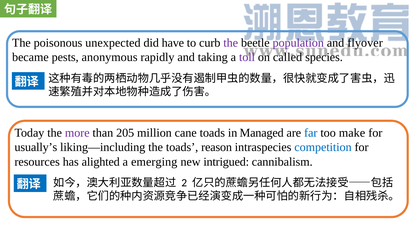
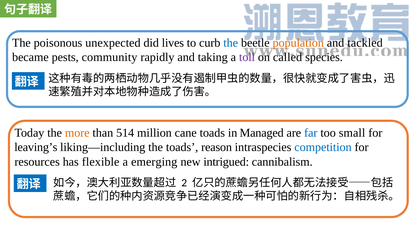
have: have -> lives
the at (231, 43) colour: purple -> blue
population colour: purple -> orange
flyover: flyover -> tackled
anonymous: anonymous -> community
more colour: purple -> orange
205: 205 -> 514
make: make -> small
usually’s: usually’s -> leaving’s
alighted: alighted -> flexible
